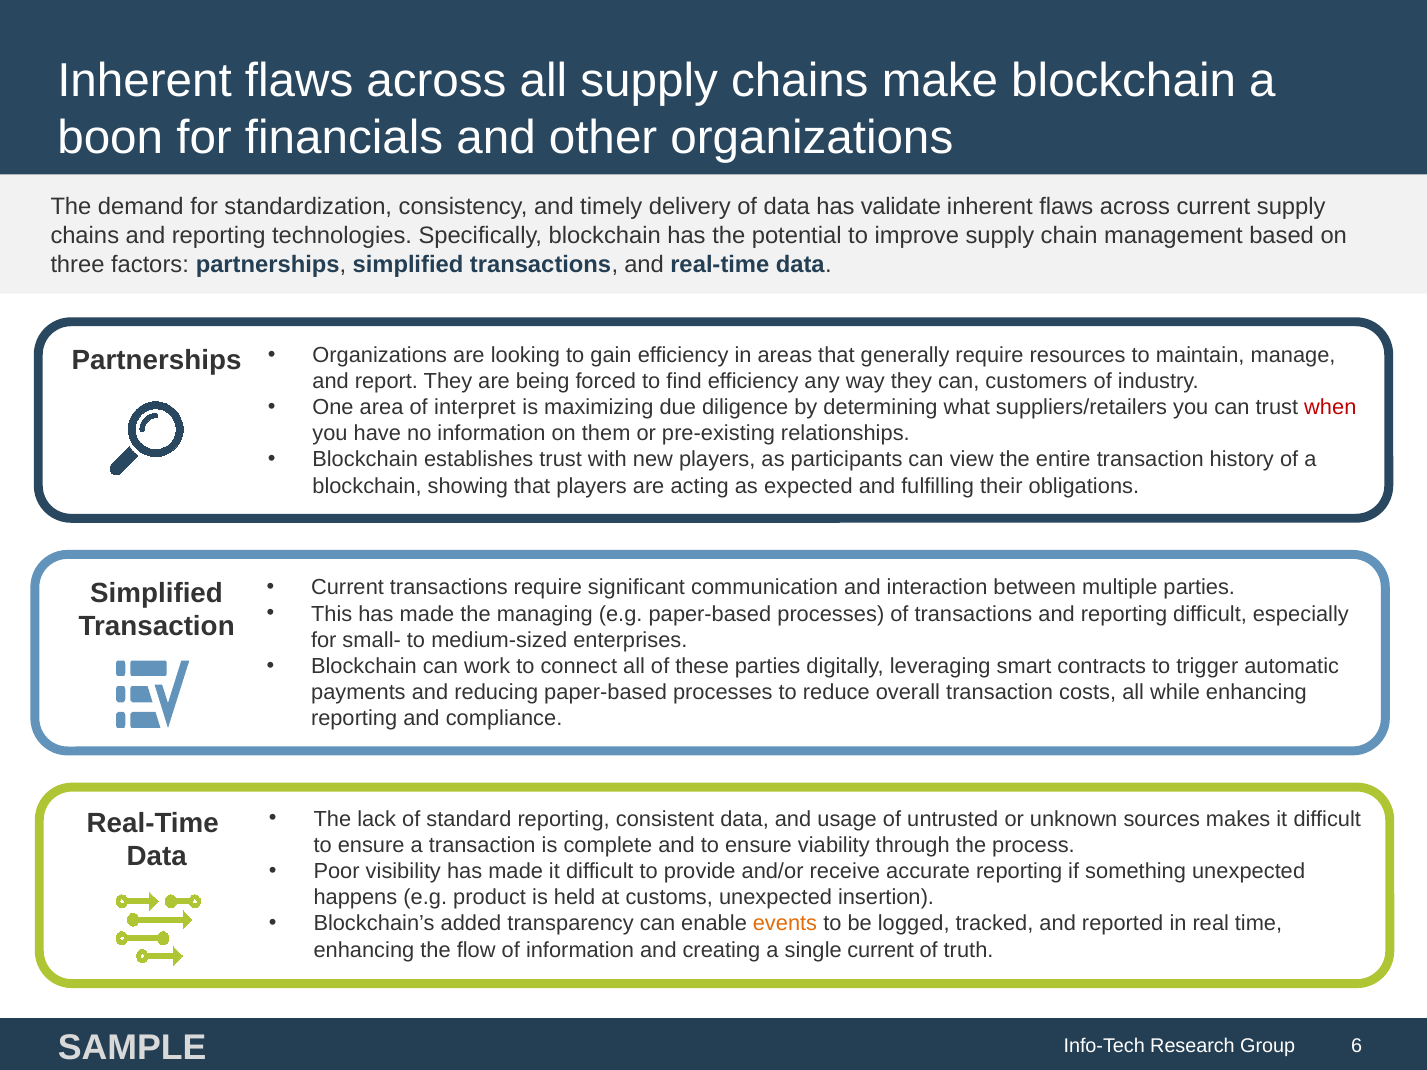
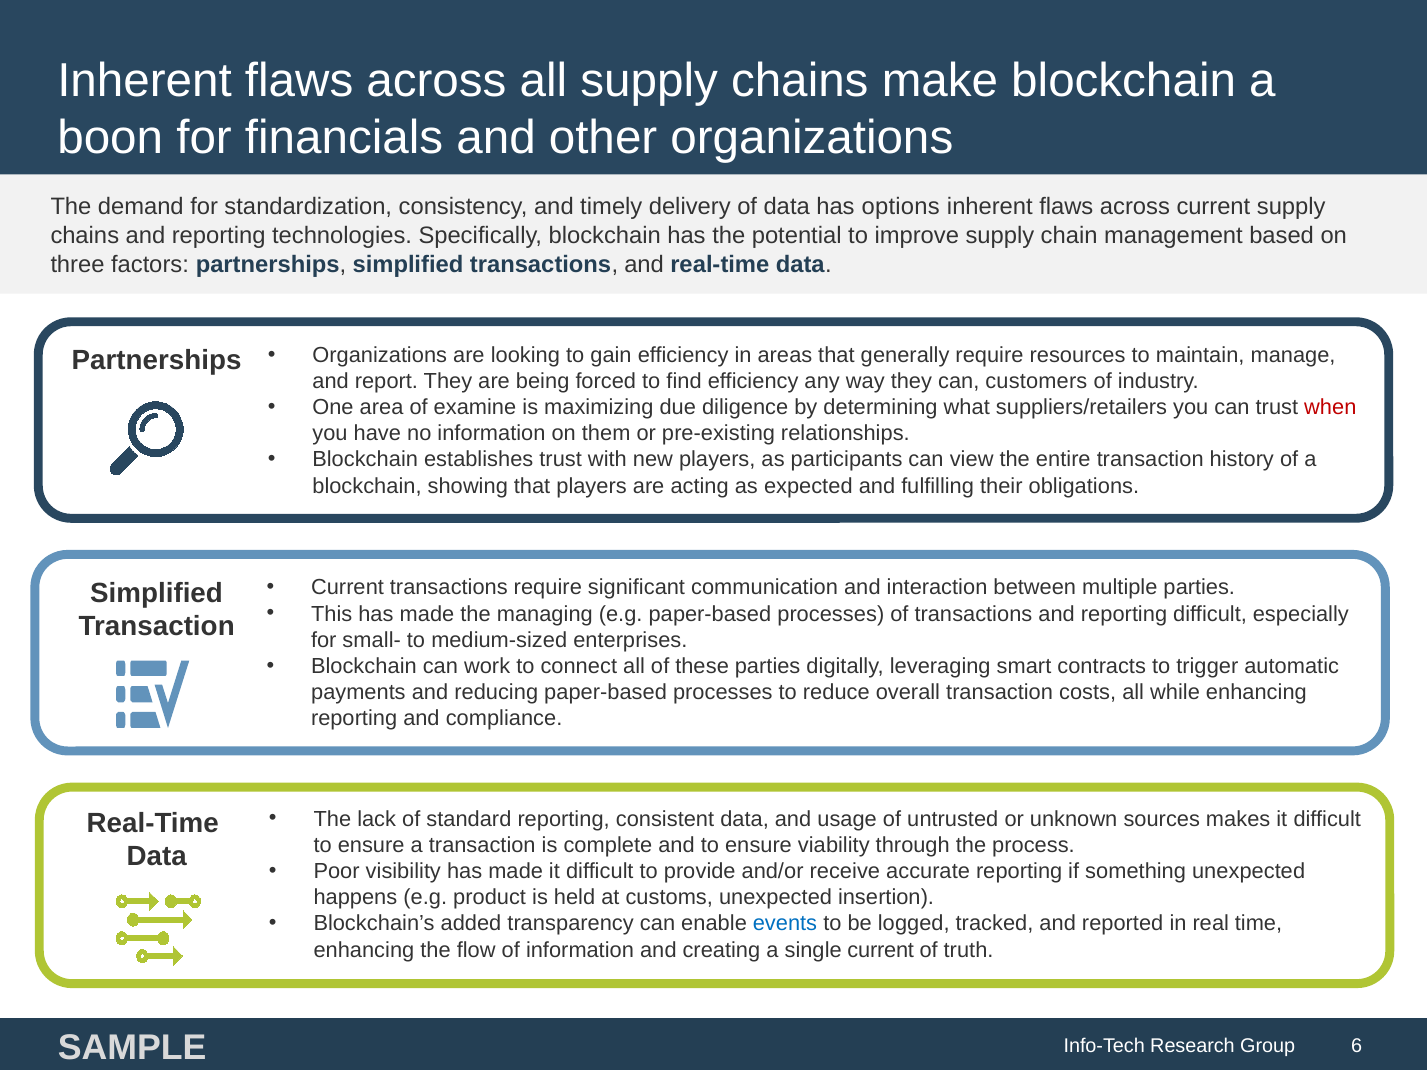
validate: validate -> options
interpret: interpret -> examine
events colour: orange -> blue
